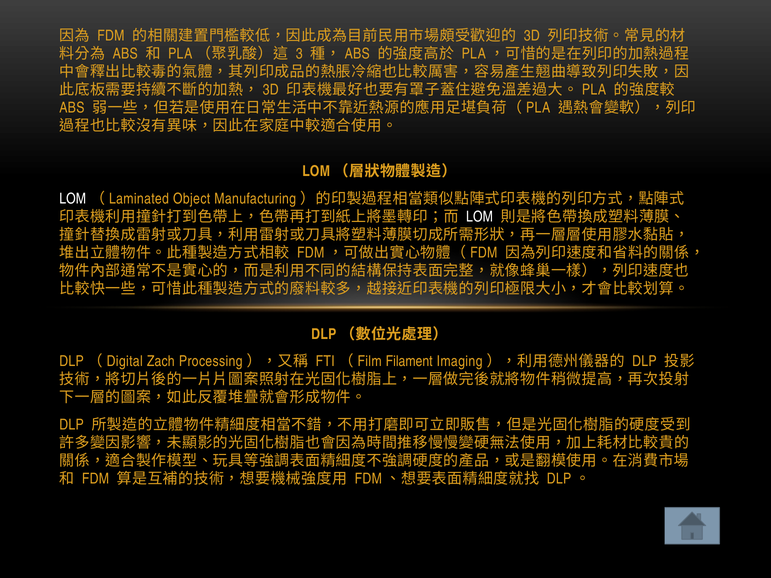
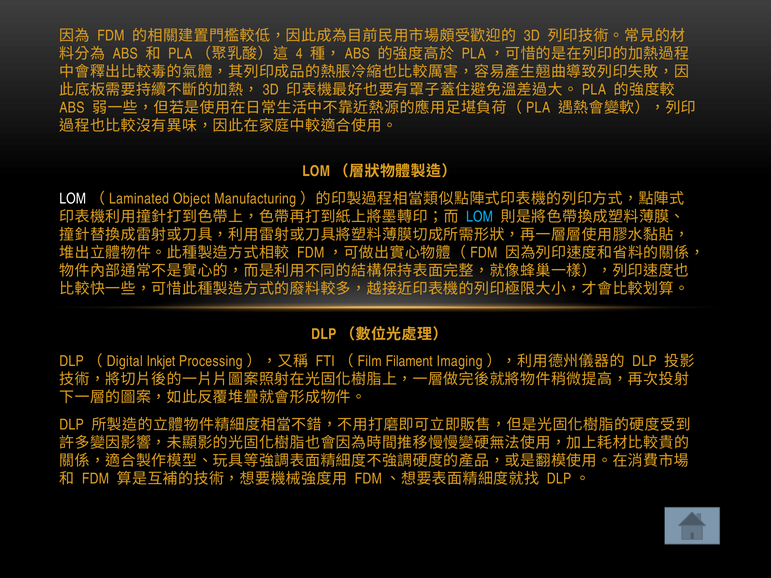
3: 3 -> 4
LOM at (480, 217) colour: white -> light blue
Zach: Zach -> Inkjet
